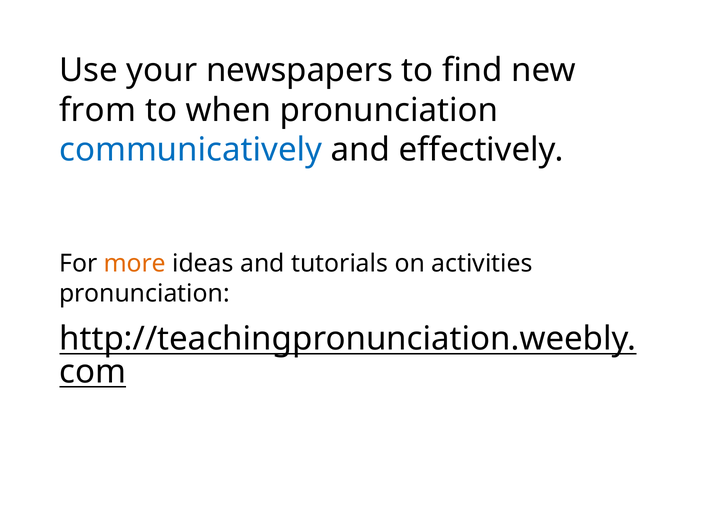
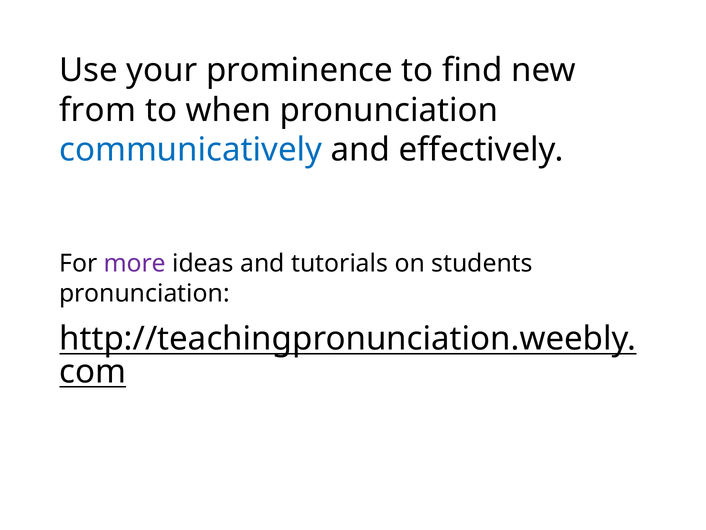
newspapers: newspapers -> prominence
more colour: orange -> purple
activities: activities -> students
